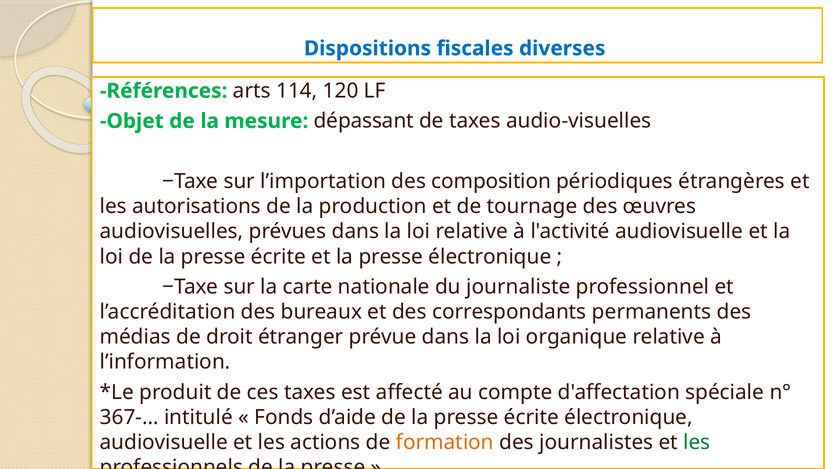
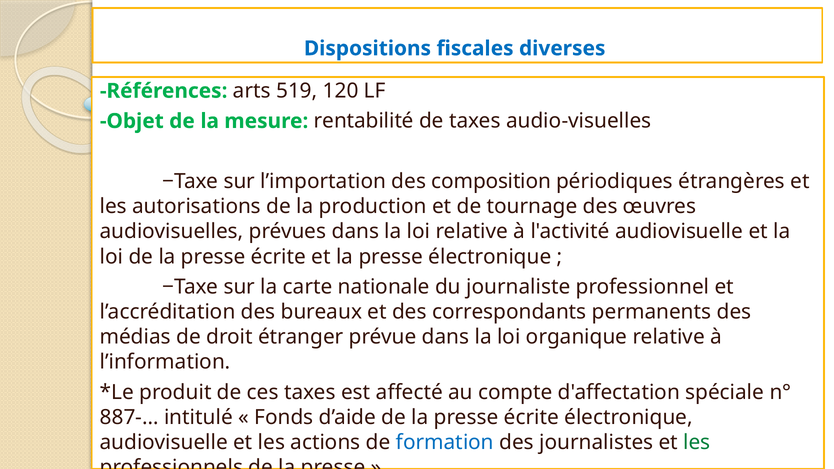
114: 114 -> 519
dépassant: dépassant -> rentabilité
367-…: 367-… -> 887-…
formation colour: orange -> blue
